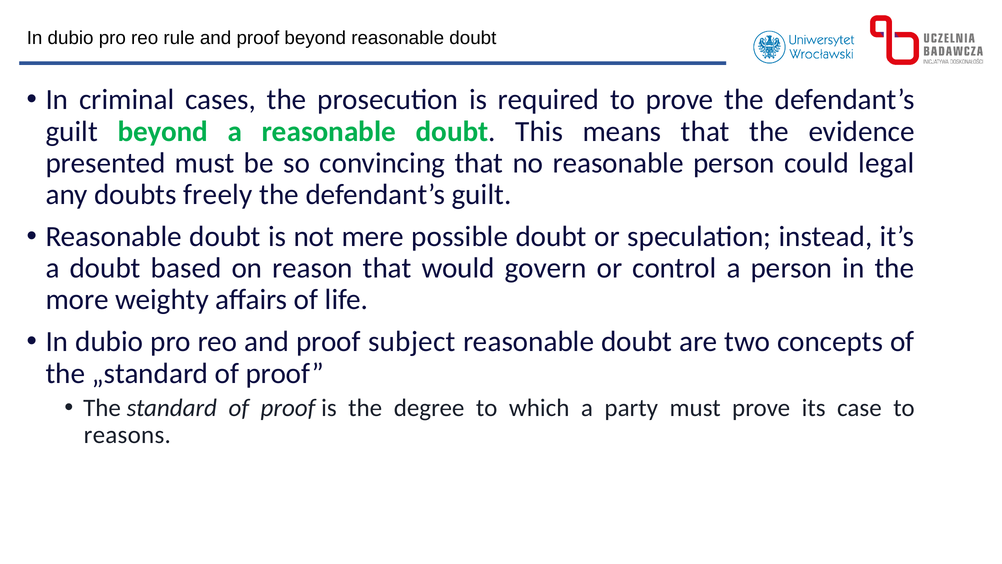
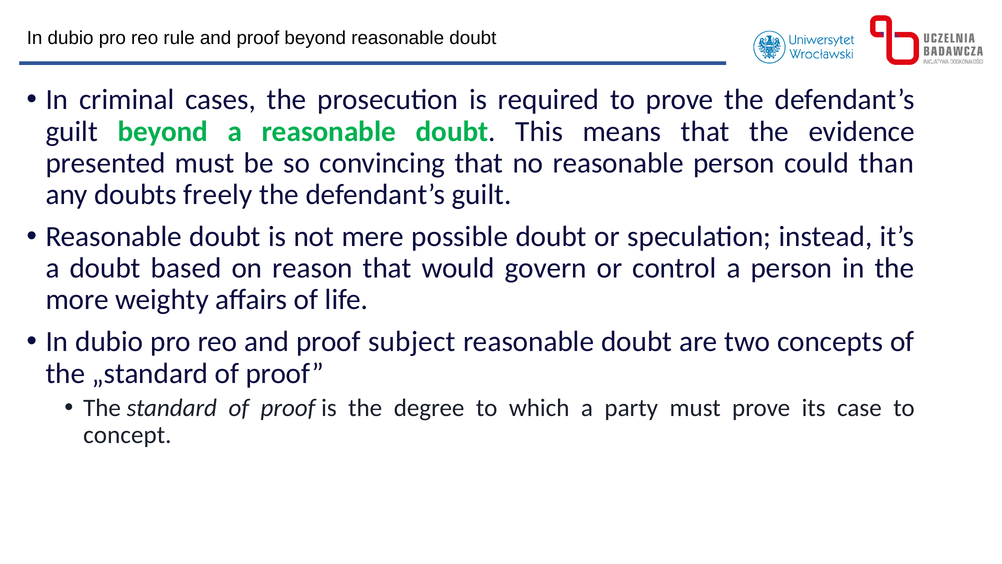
legal: legal -> than
reasons: reasons -> concept
